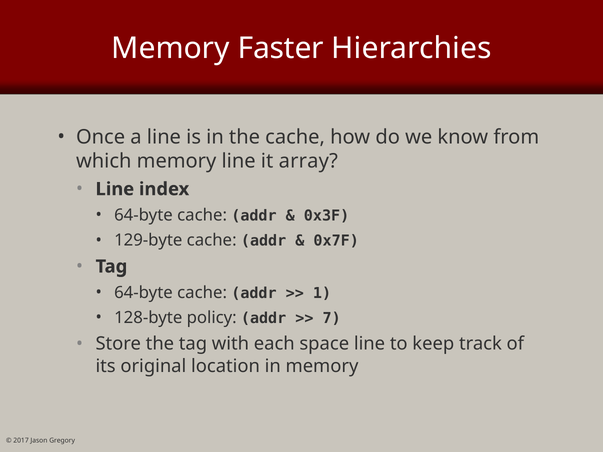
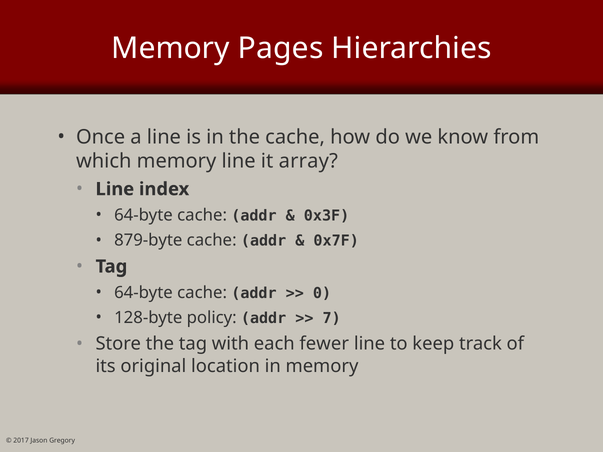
Faster: Faster -> Pages
129-byte: 129-byte -> 879-byte
1: 1 -> 0
space: space -> fewer
